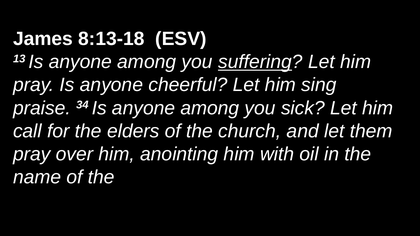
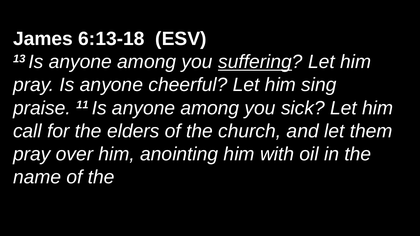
8:13-18: 8:13-18 -> 6:13-18
34: 34 -> 11
